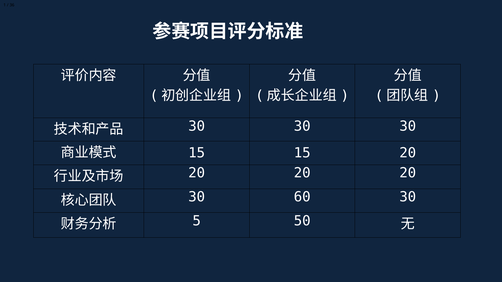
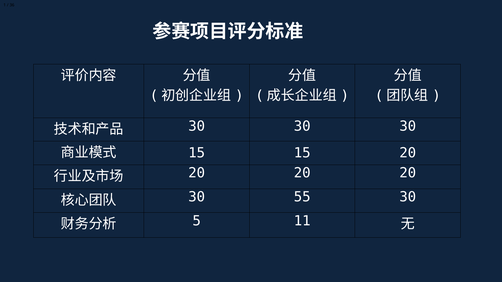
60: 60 -> 55
50: 50 -> 11
